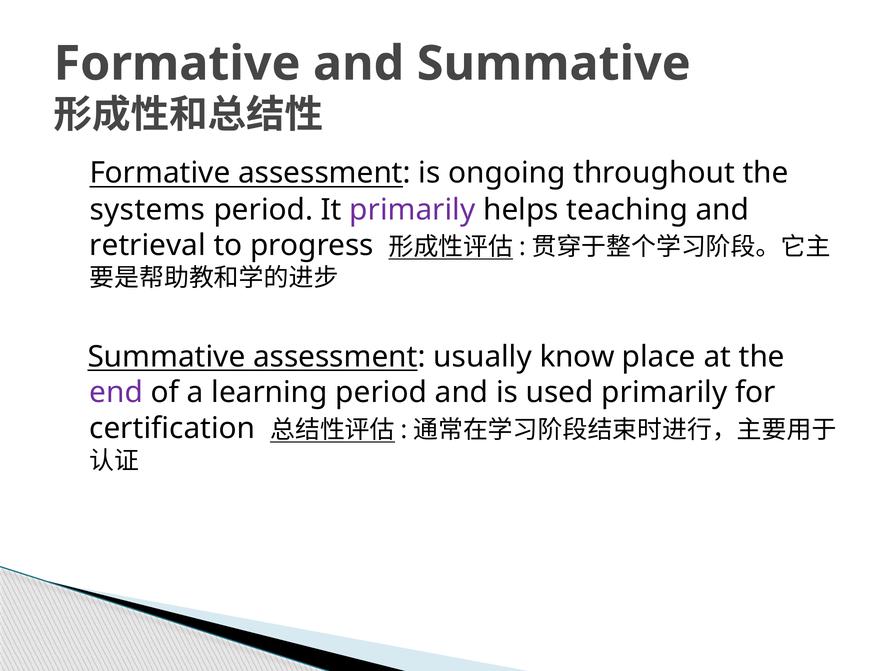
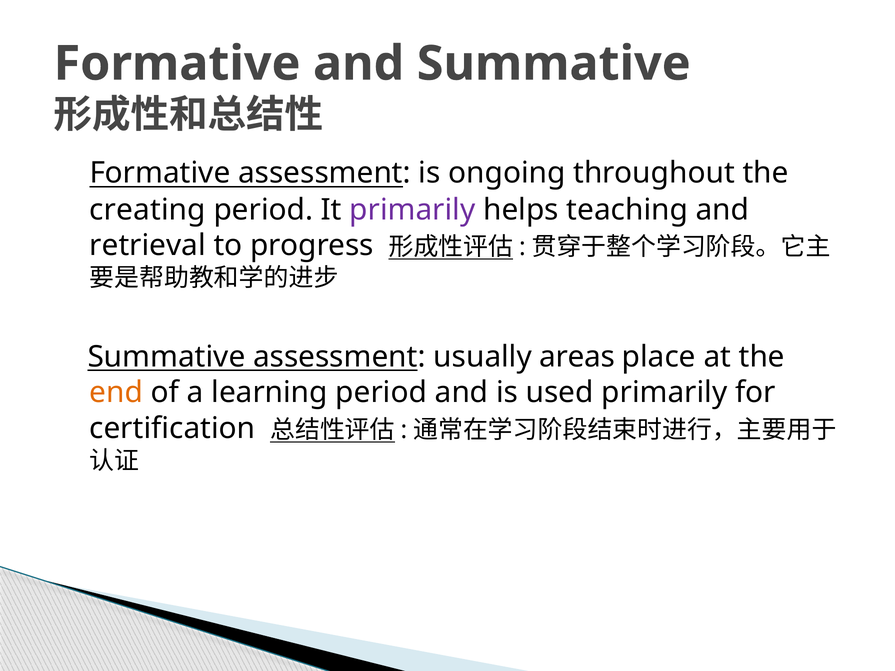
systems: systems -> creating
know: know -> areas
end colour: purple -> orange
